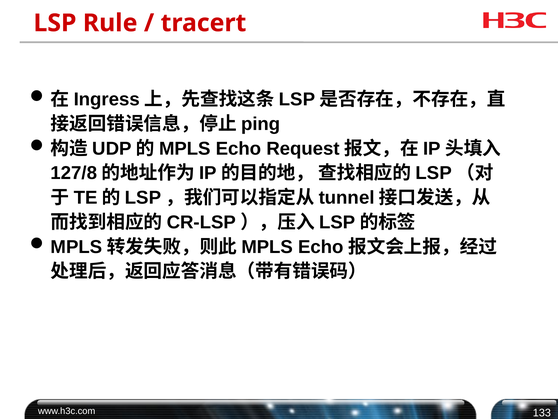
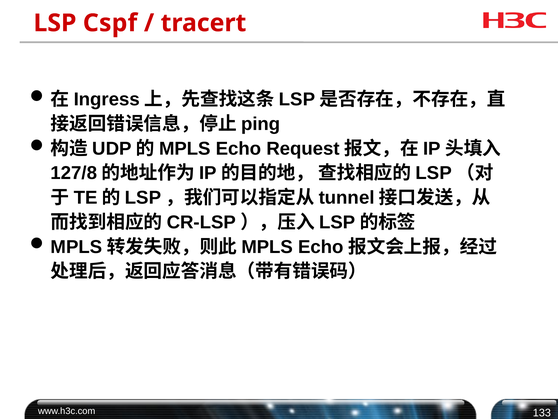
Rule: Rule -> Cspf
